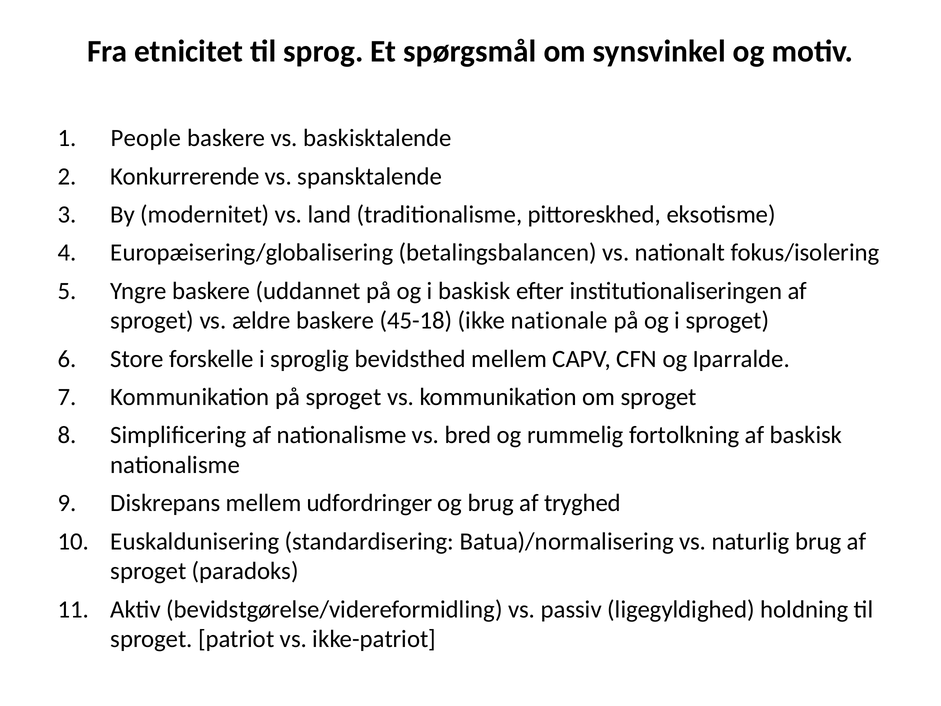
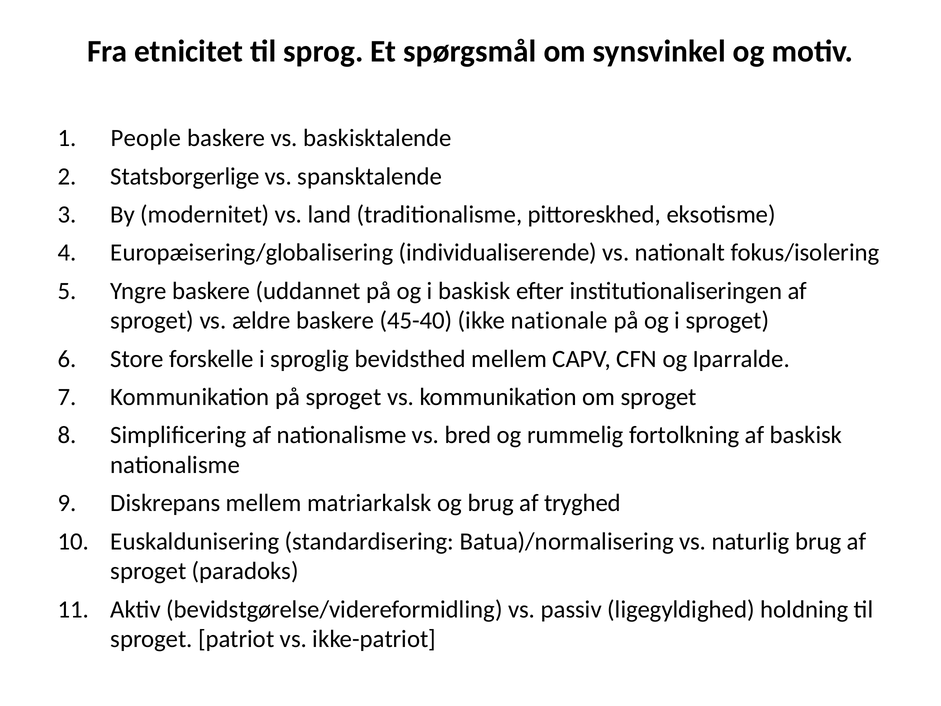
Konkurrerende: Konkurrerende -> Statsborgerlige
betalingsbalancen: betalingsbalancen -> individualiserende
45-18: 45-18 -> 45-40
udfordringer: udfordringer -> matriarkalsk
